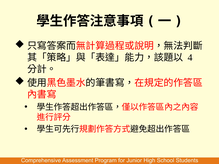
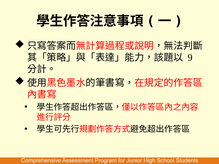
4: 4 -> 9
